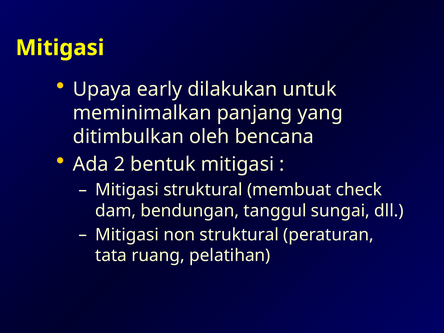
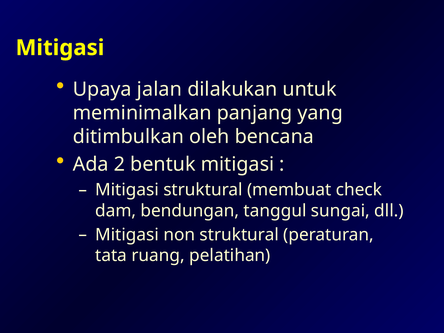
early: early -> jalan
